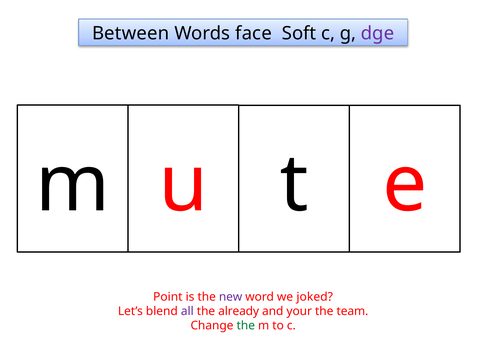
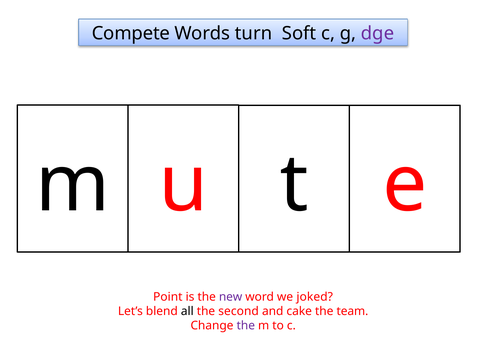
Between: Between -> Compete
face: face -> turn
all colour: purple -> black
already: already -> second
your: your -> cake
the at (246, 325) colour: green -> purple
